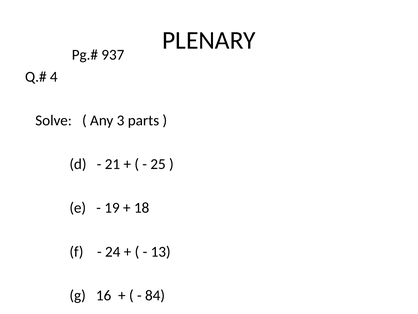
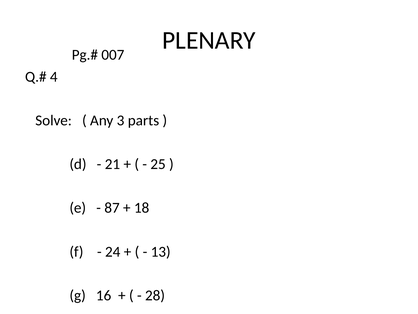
937: 937 -> 007
19: 19 -> 87
84: 84 -> 28
